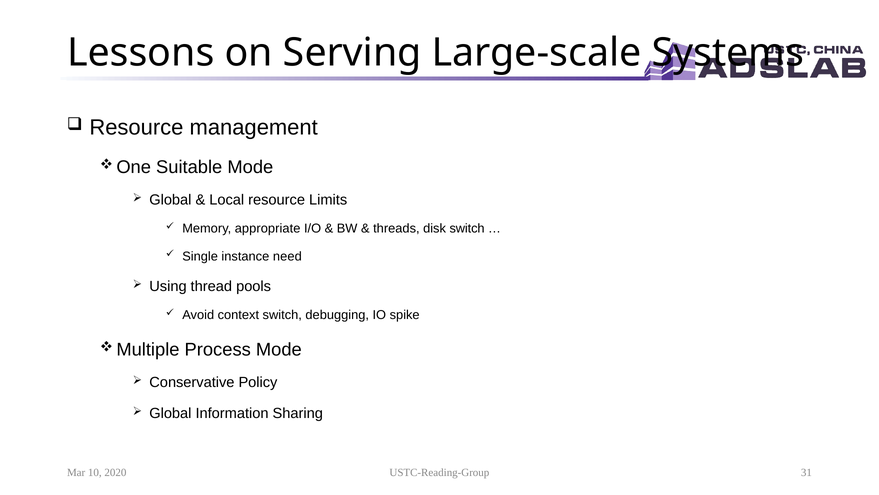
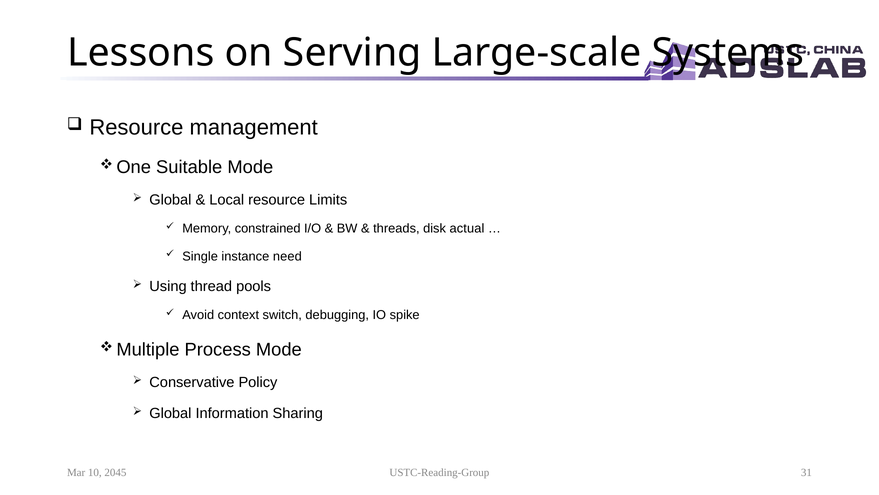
appropriate: appropriate -> constrained
disk switch: switch -> actual
2020: 2020 -> 2045
